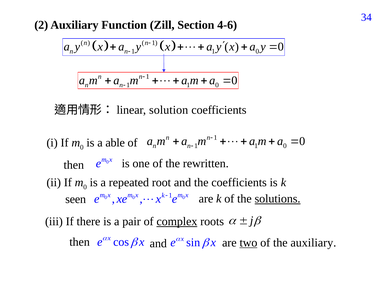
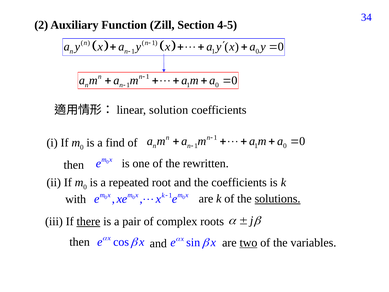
4-6: 4-6 -> 4-5
able: able -> find
seen: seen -> with
there underline: none -> present
complex underline: present -> none
the auxiliary: auxiliary -> variables
